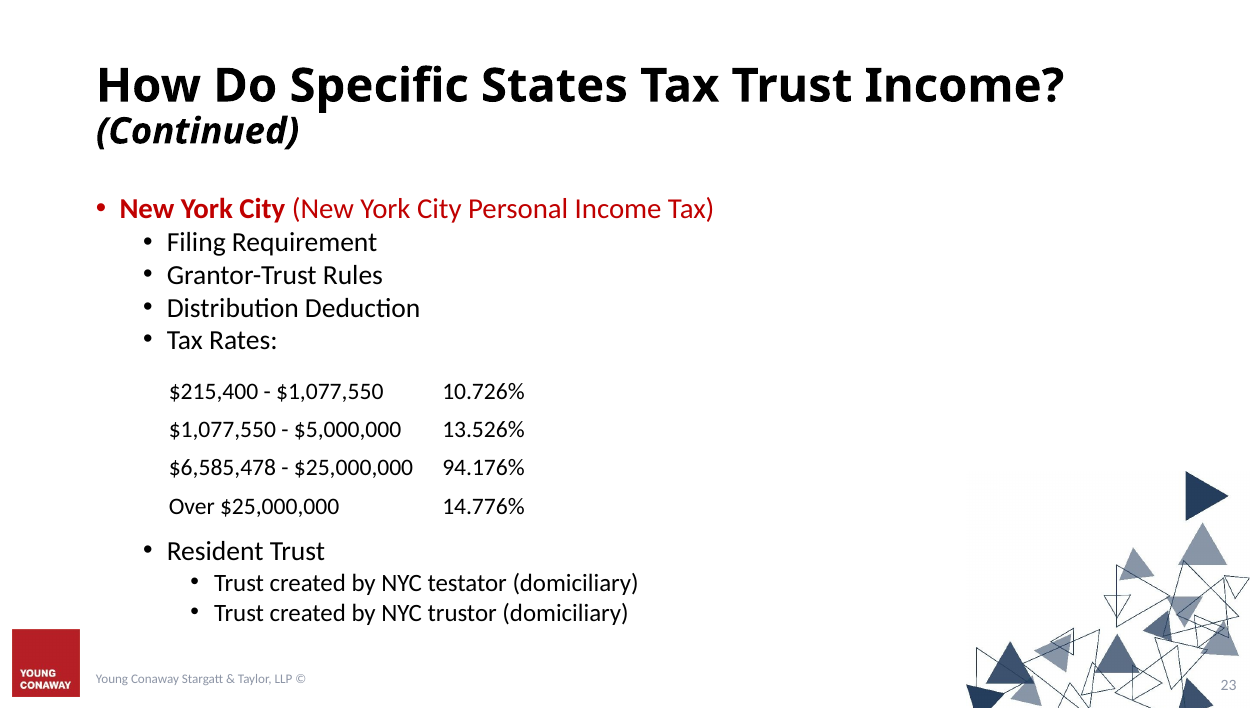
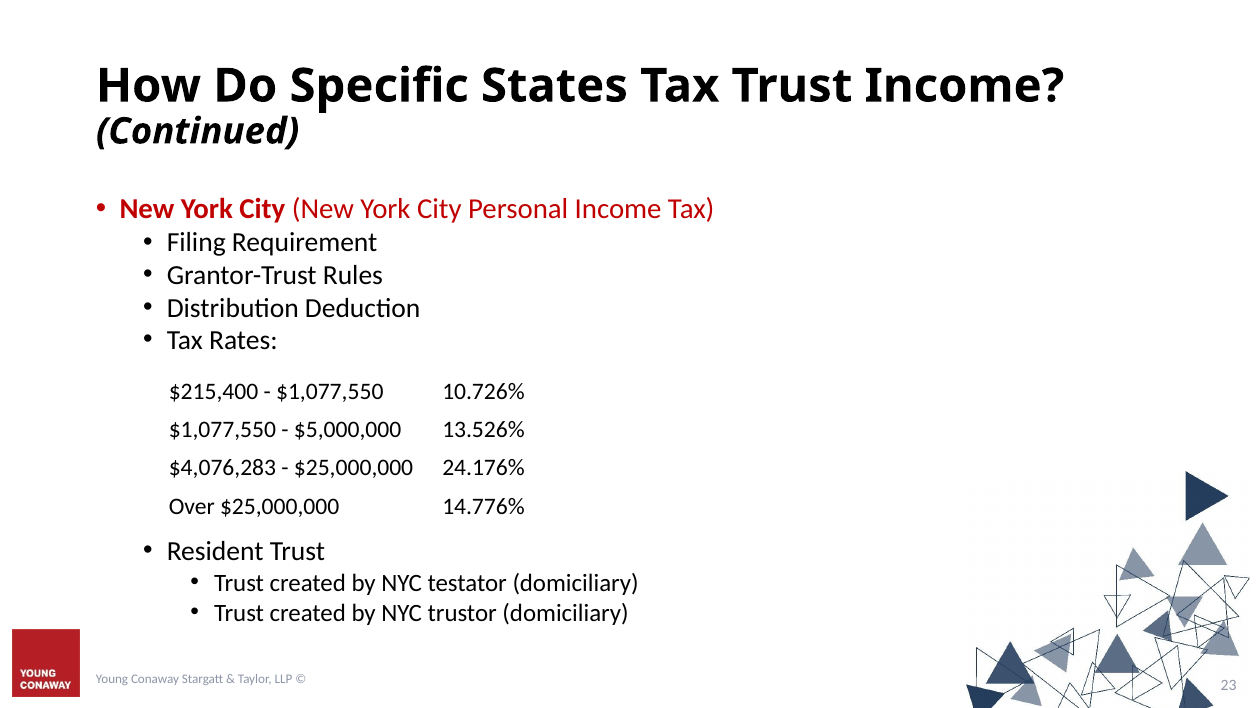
$6,585,478: $6,585,478 -> $4,076,283
94.176%: 94.176% -> 24.176%
